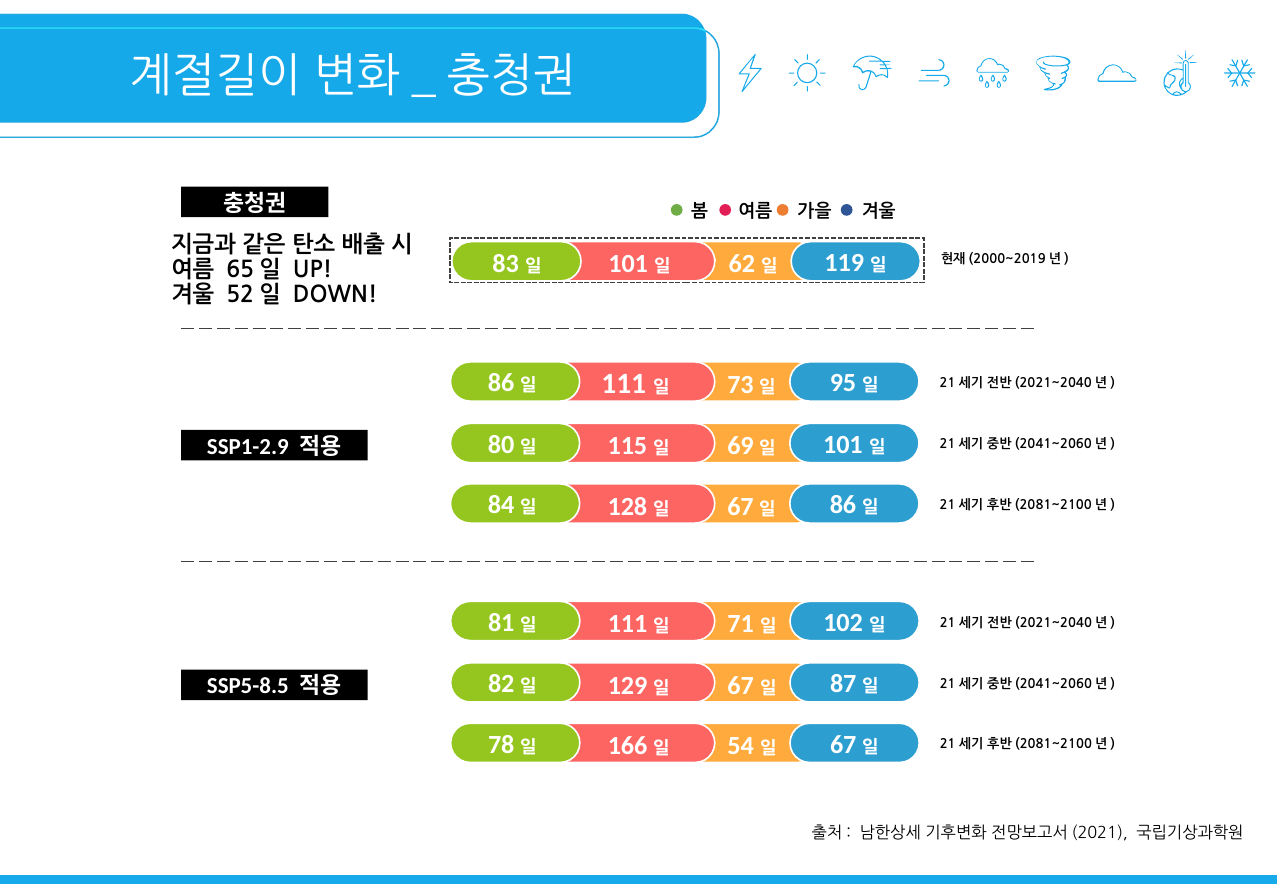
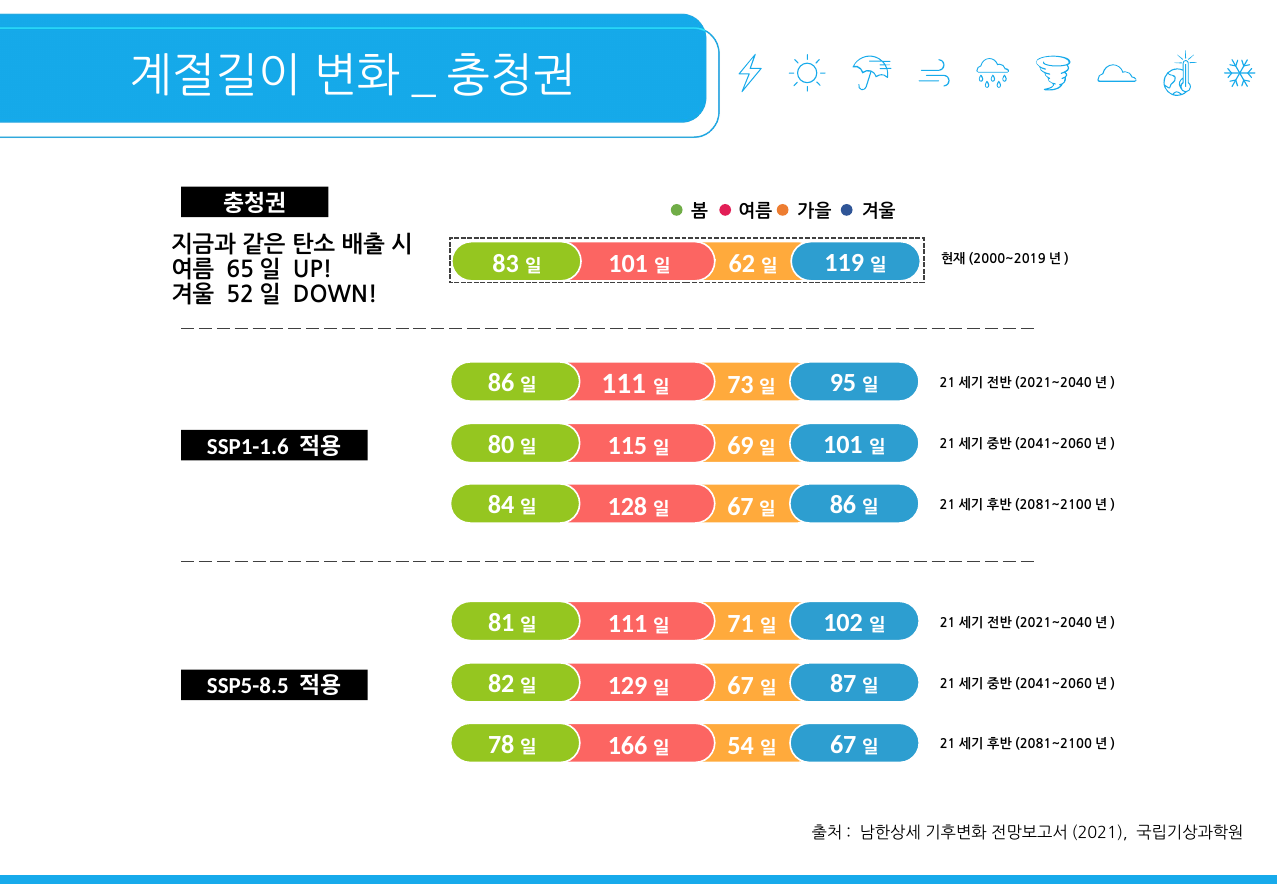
SSP1-2.9: SSP1-2.9 -> SSP1-1.6
